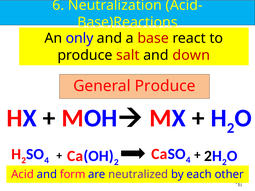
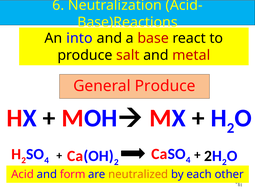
only: only -> into
down: down -> metal
neutralized colour: purple -> orange
